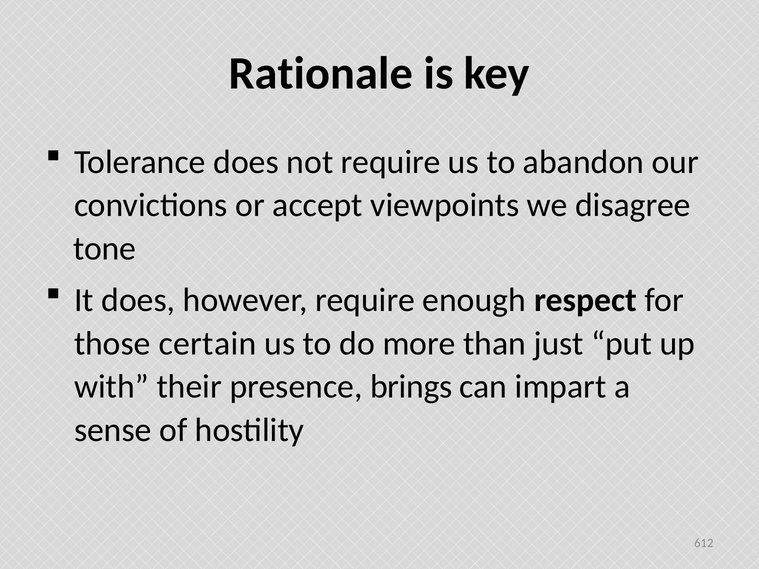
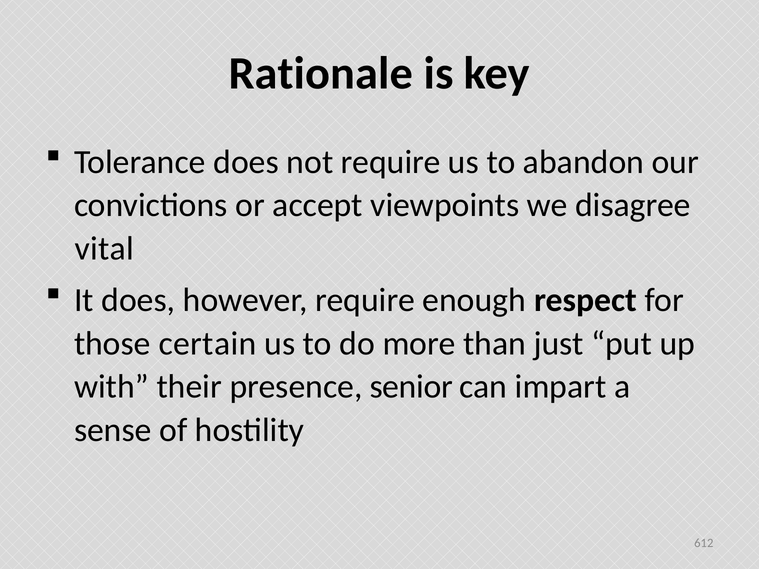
tone: tone -> vital
brings: brings -> senior
